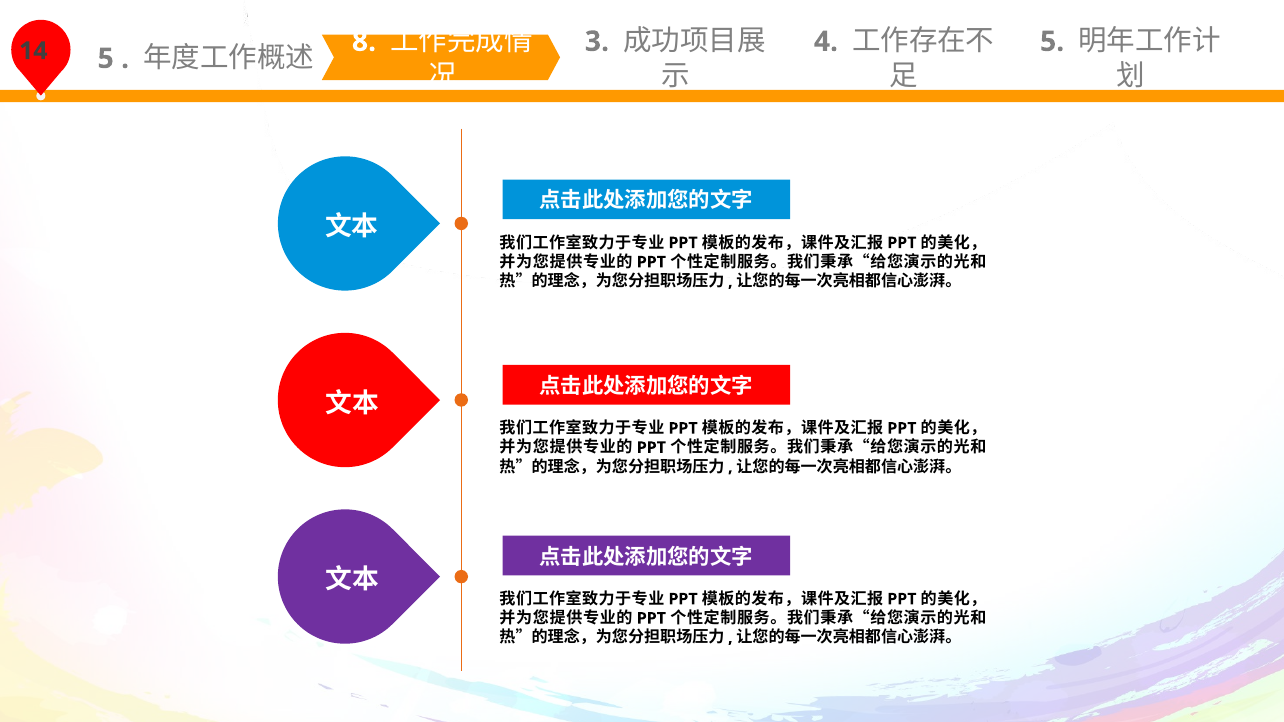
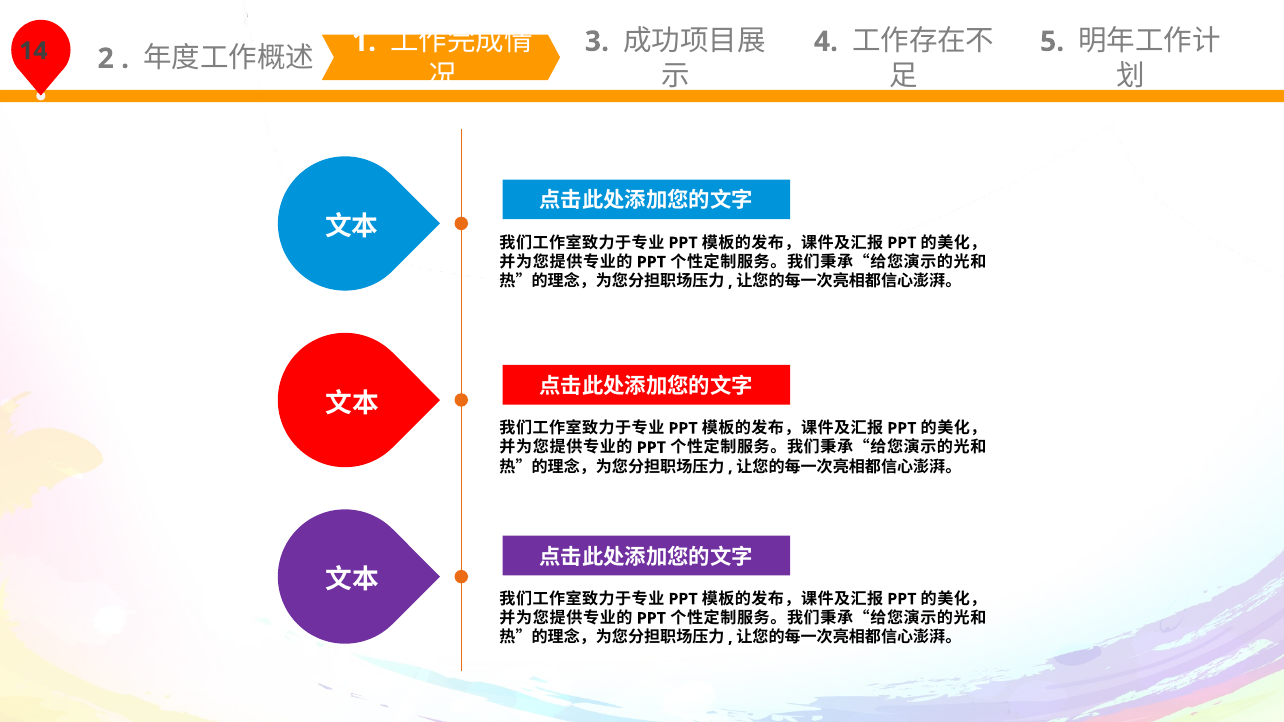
5 at (106, 59): 5 -> 2
8: 8 -> 1
